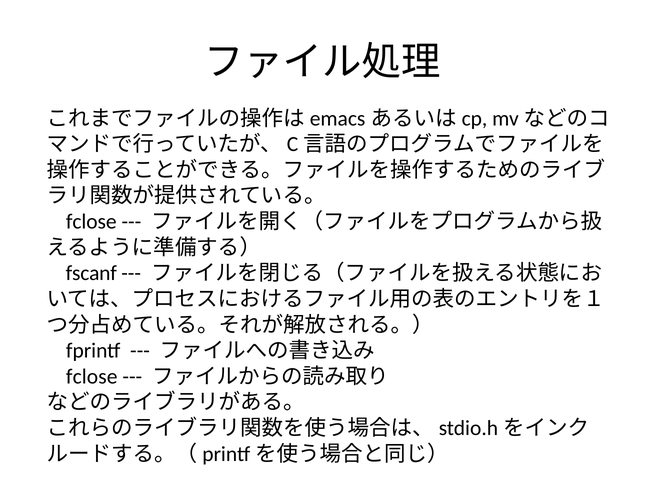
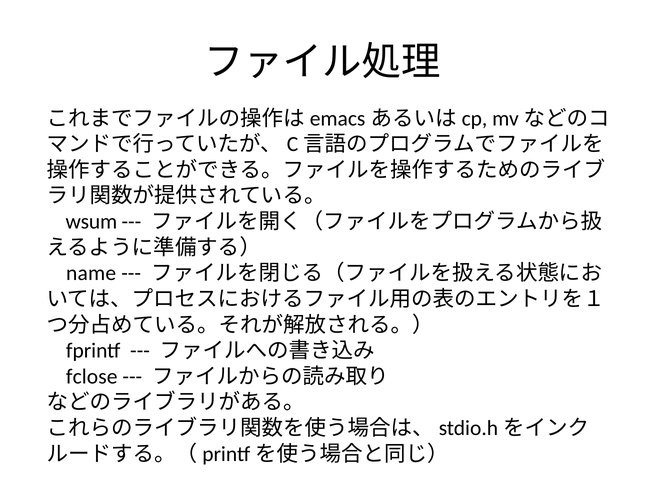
fclose at (91, 222): fclose -> wsum
fscanf: fscanf -> name
